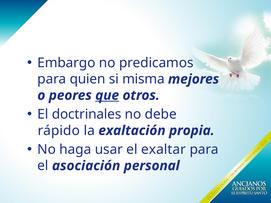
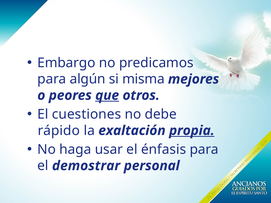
quien: quien -> algún
doctrinales: doctrinales -> cuestiones
propia underline: none -> present
exaltar: exaltar -> énfasis
asociación: asociación -> demostrar
